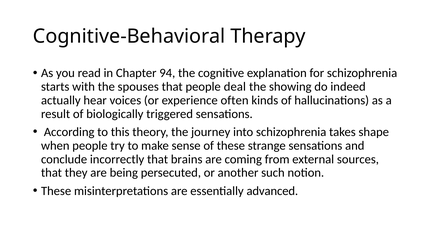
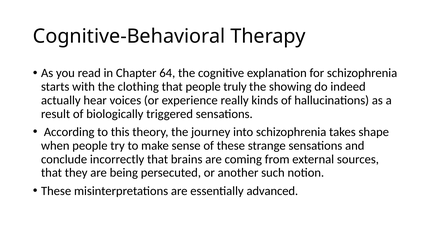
94: 94 -> 64
spouses: spouses -> clothing
deal: deal -> truly
often: often -> really
